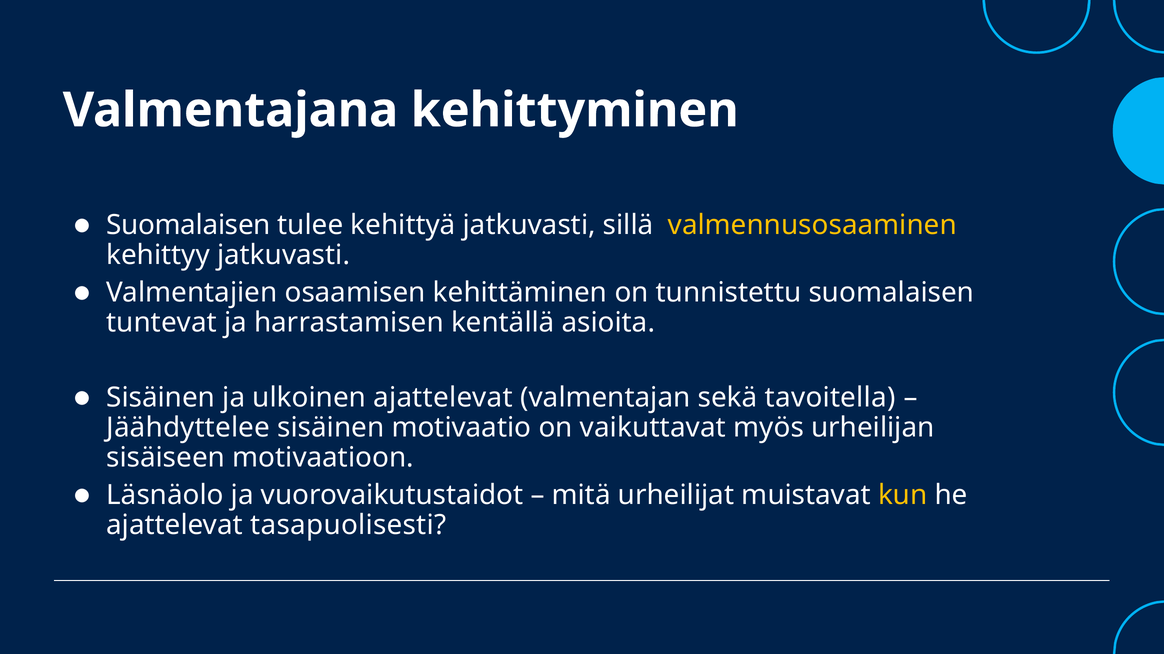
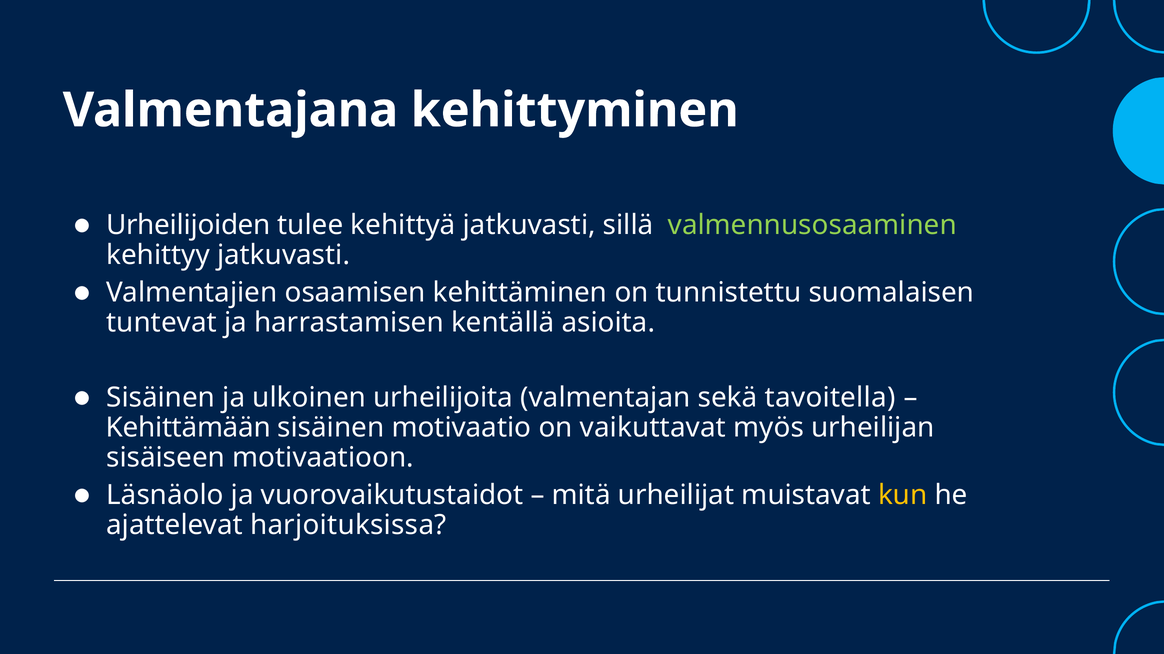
Suomalaisen at (188, 225): Suomalaisen -> Urheilijoiden
valmennusosaaminen colour: yellow -> light green
ulkoinen ajattelevat: ajattelevat -> urheilijoita
Jäähdyttelee: Jäähdyttelee -> Kehittämään
tasapuolisesti: tasapuolisesti -> harjoituksissa
